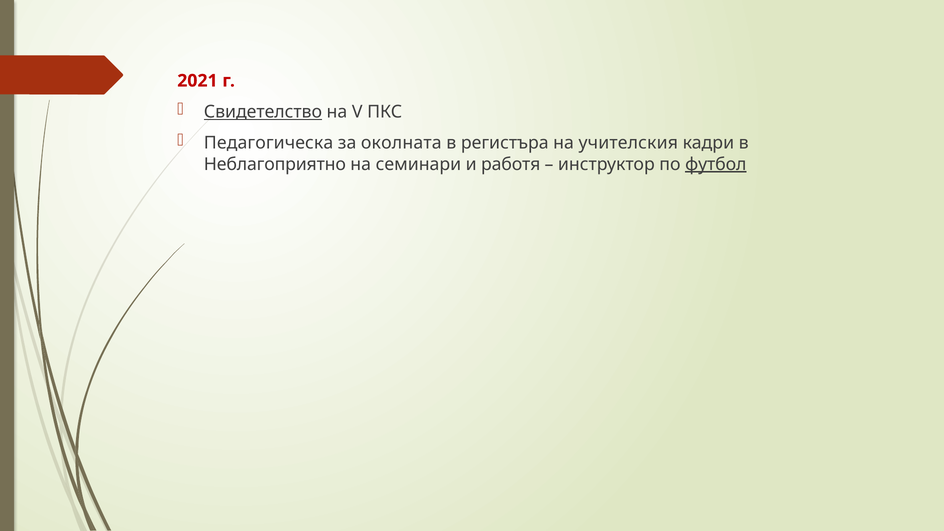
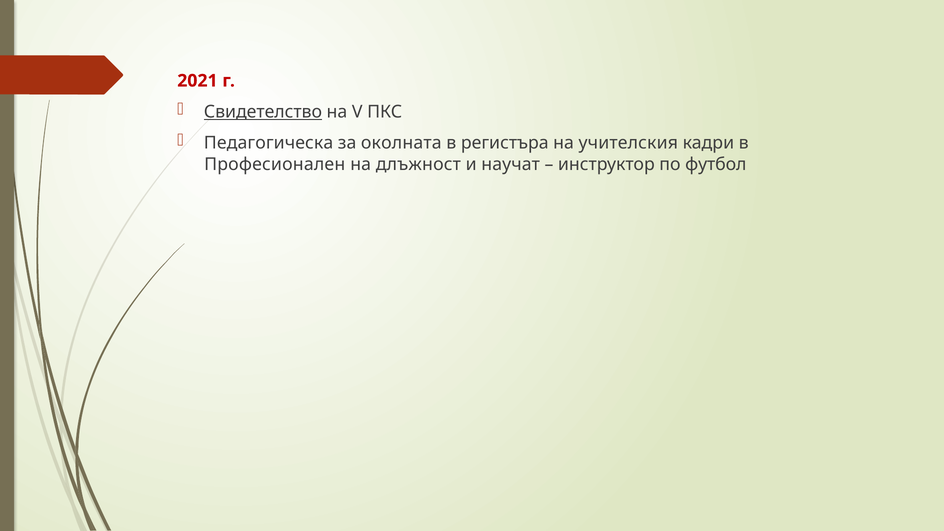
Неблагоприятно: Неблагоприятно -> Професионален
семинари: семинари -> длъжност
работя: работя -> научат
футбол underline: present -> none
